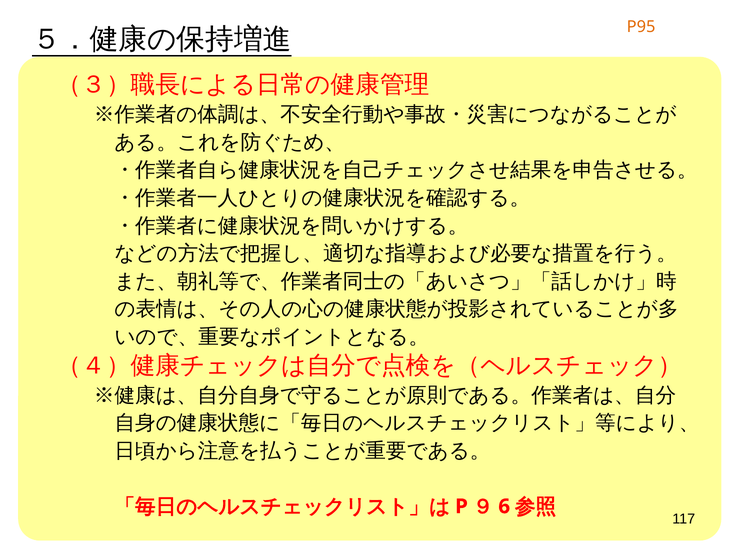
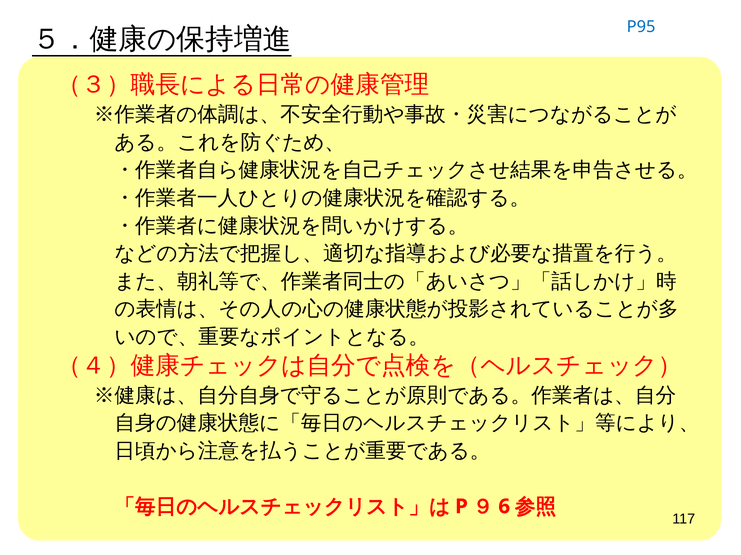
P95 colour: orange -> blue
